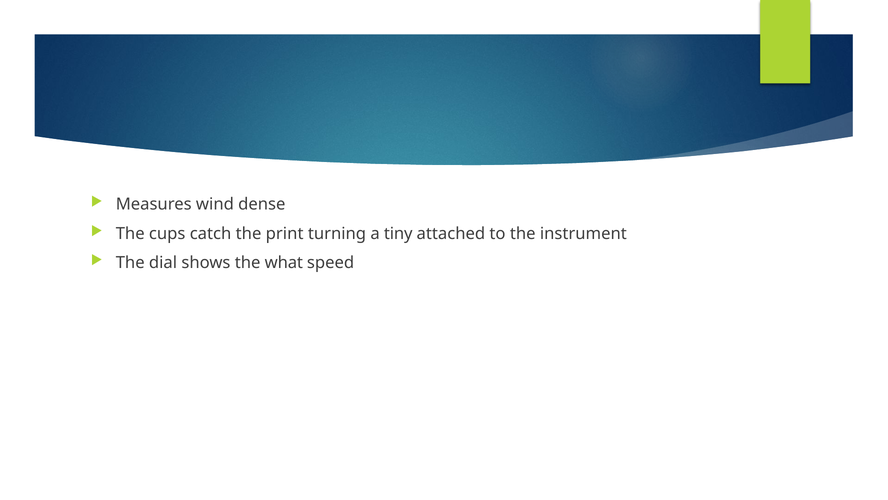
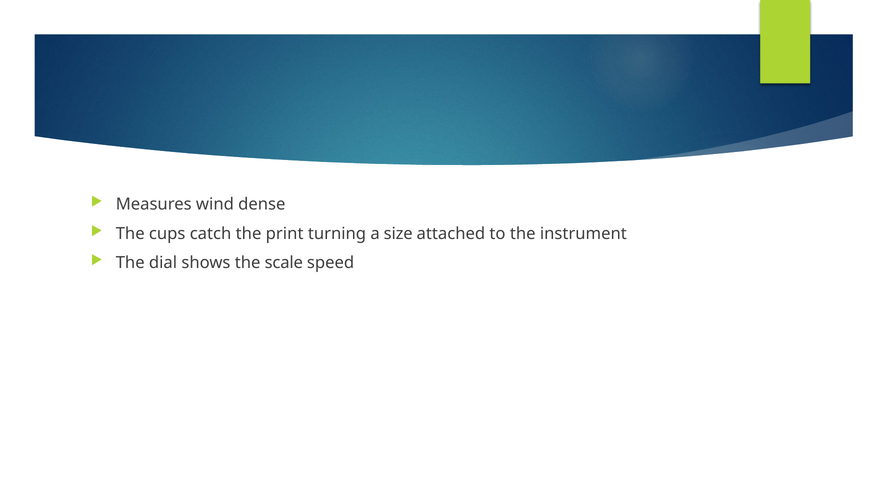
tiny: tiny -> size
what: what -> scale
